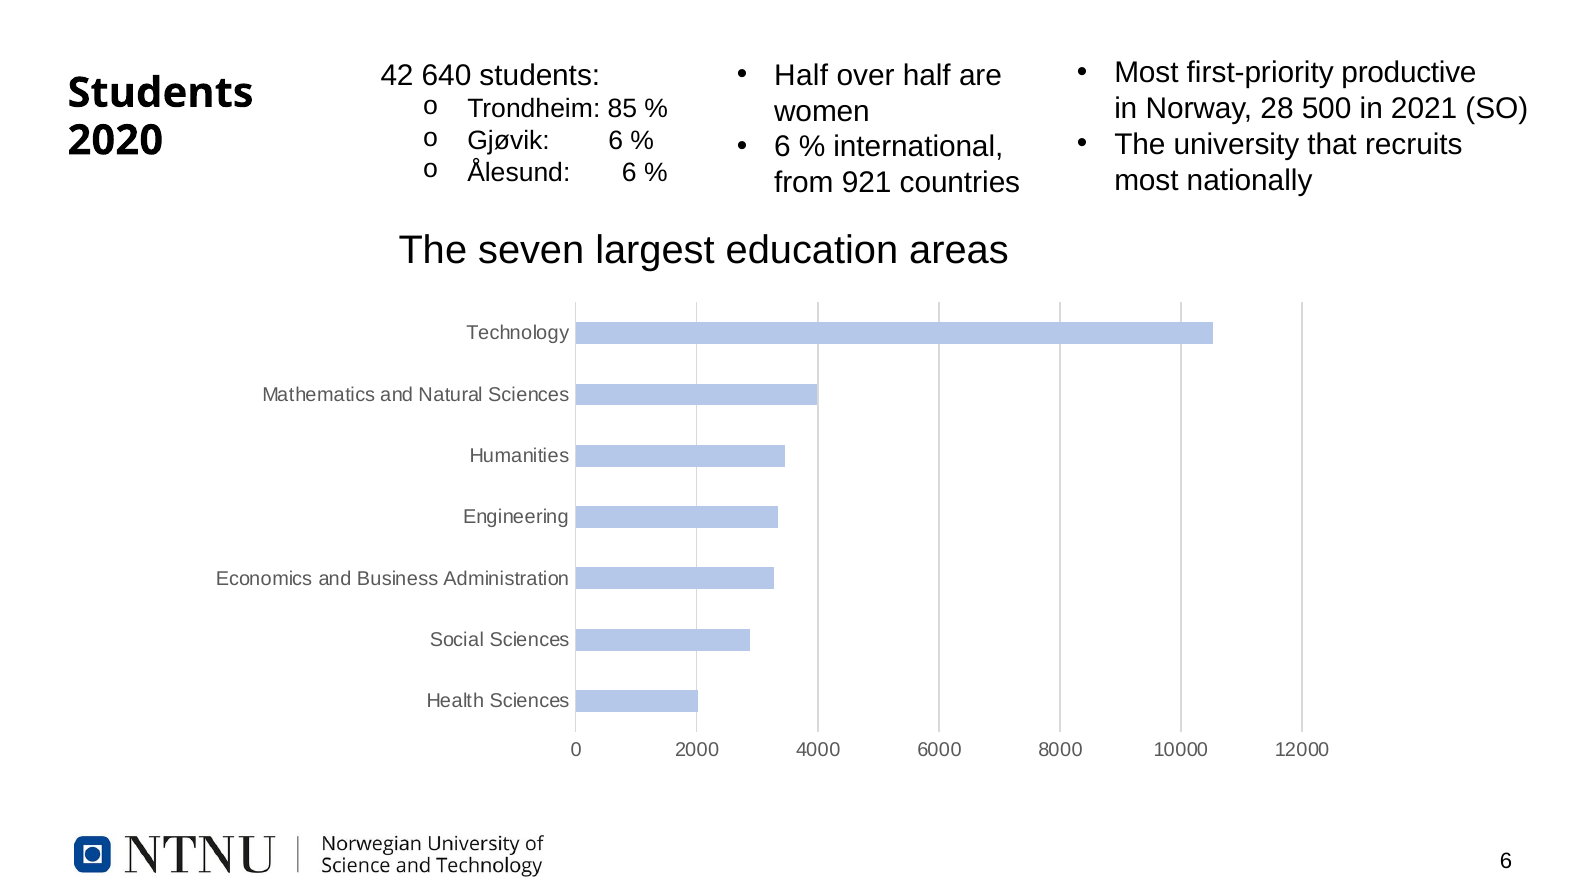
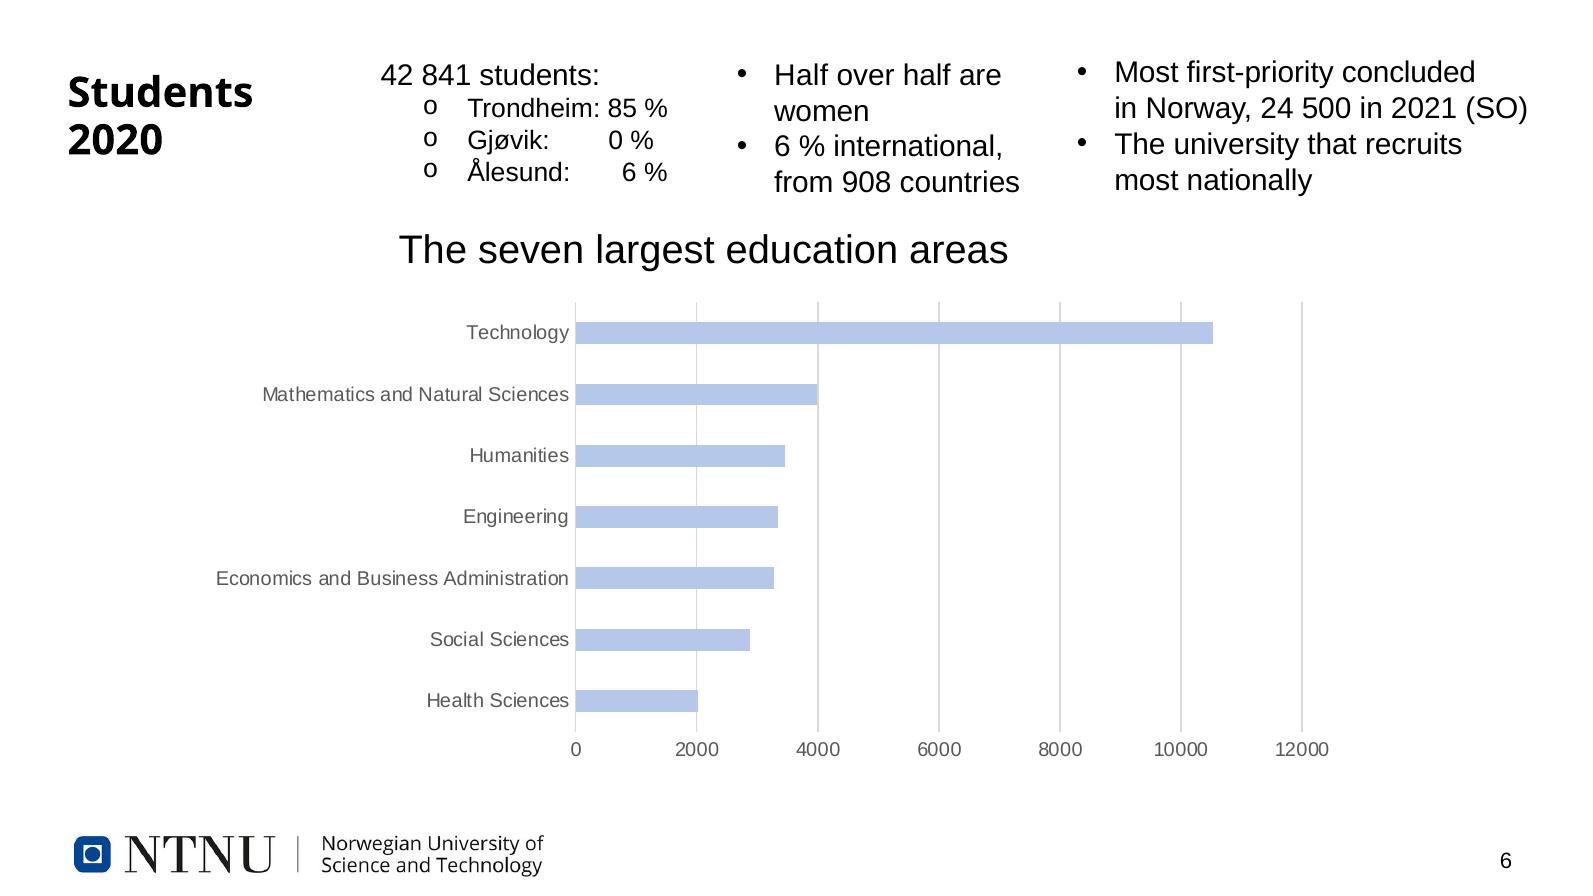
productive: productive -> concluded
640: 640 -> 841
28: 28 -> 24
Gjøvik 6: 6 -> 0
921: 921 -> 908
